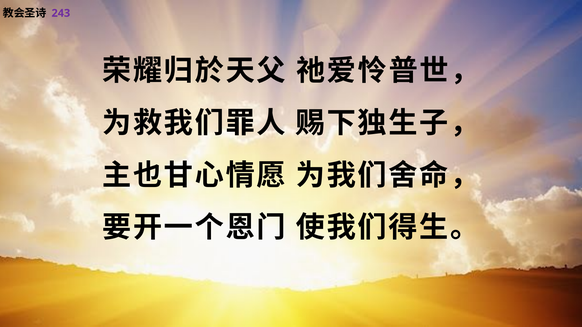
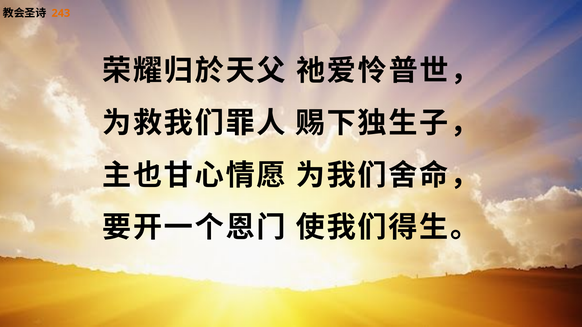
243 colour: purple -> orange
